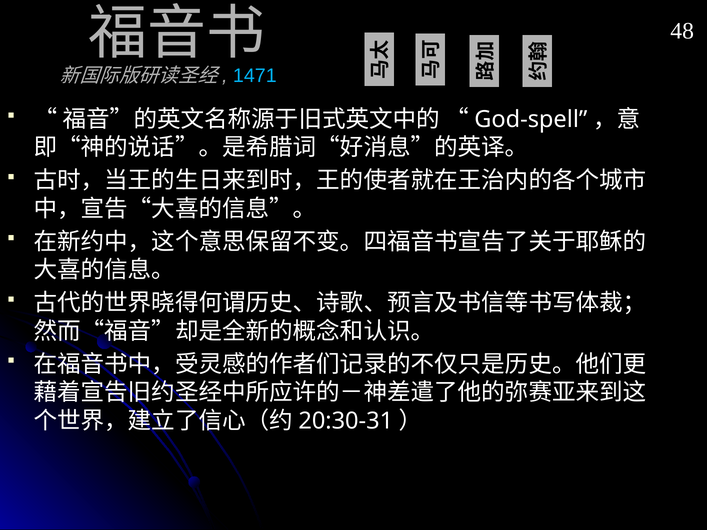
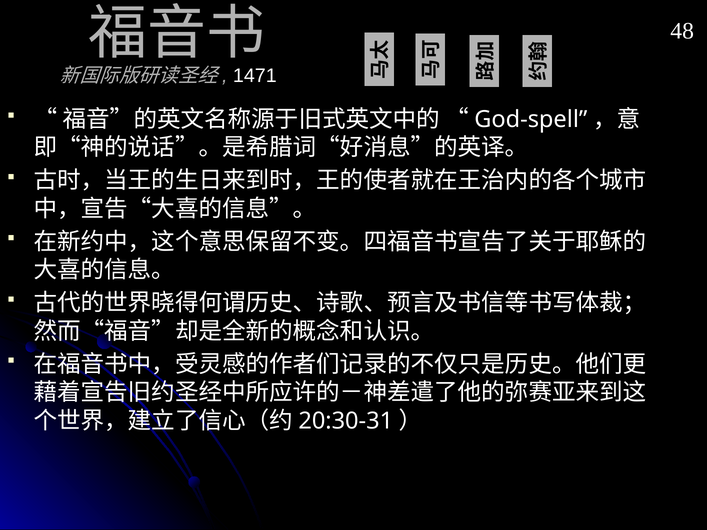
1471 colour: light blue -> white
